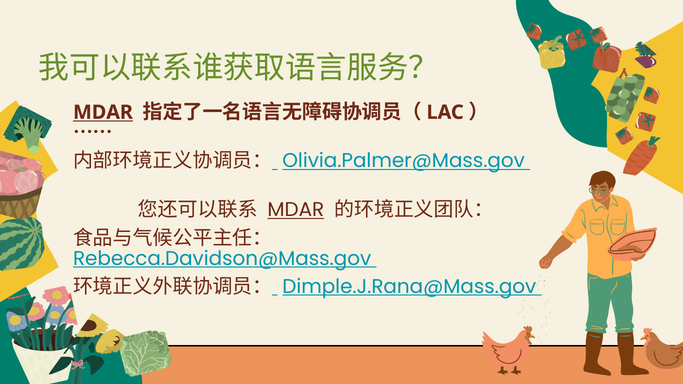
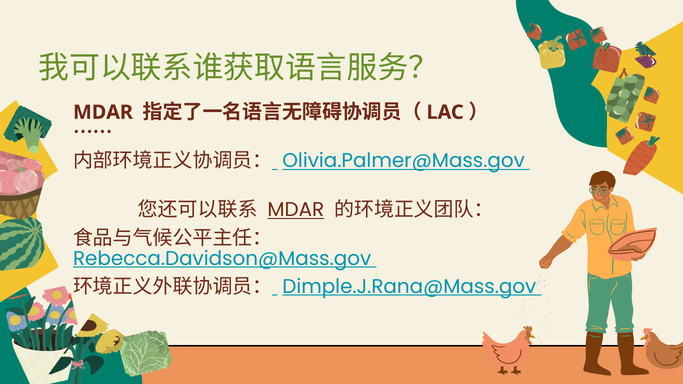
MDAR at (103, 112) underline: present -> none
